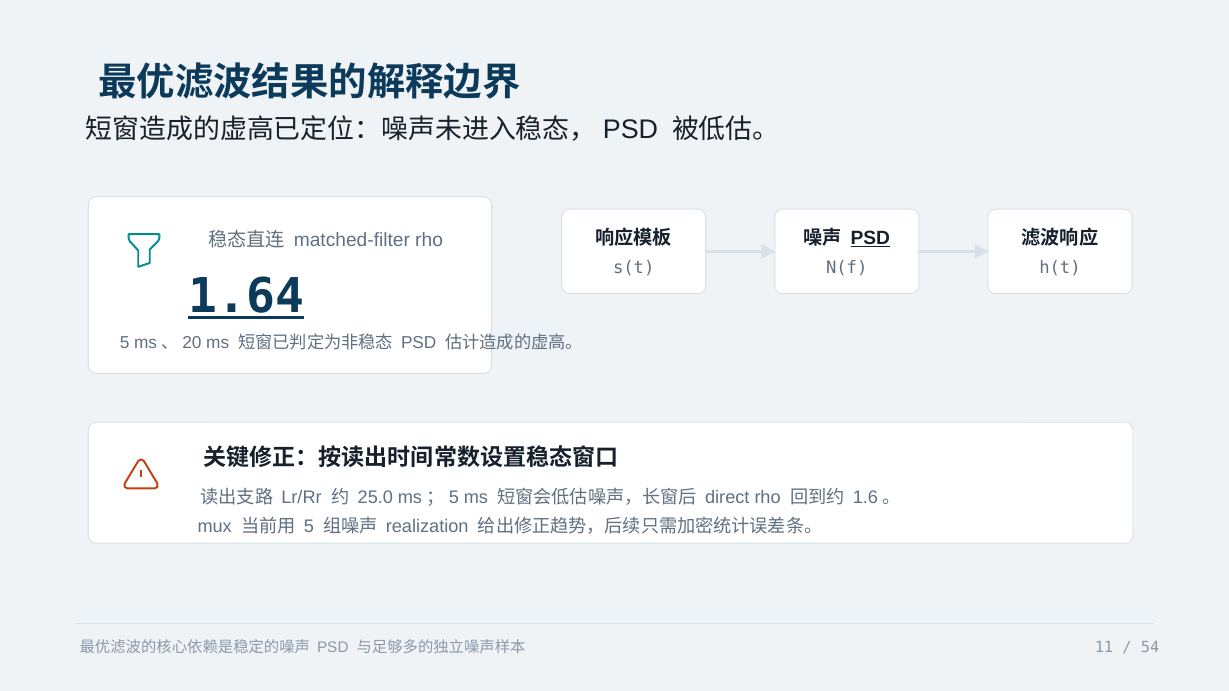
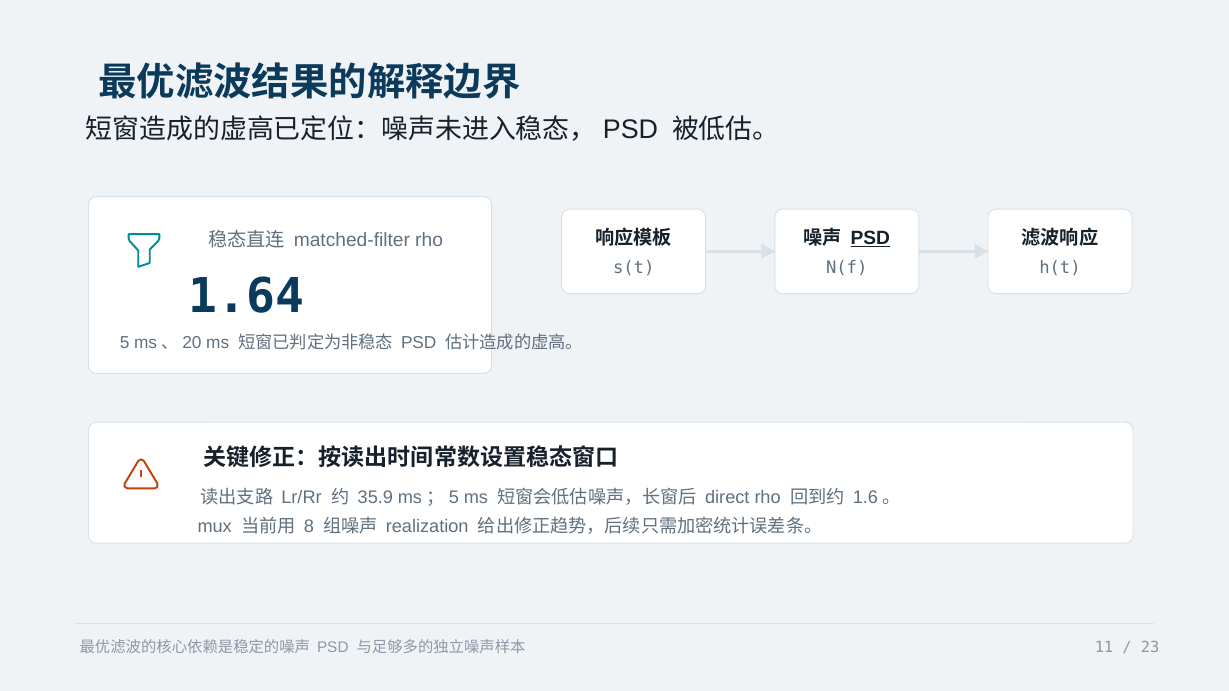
1.64 underline: present -> none
25.0: 25.0 -> 35.9
5 at (309, 527): 5 -> 8
54: 54 -> 23
